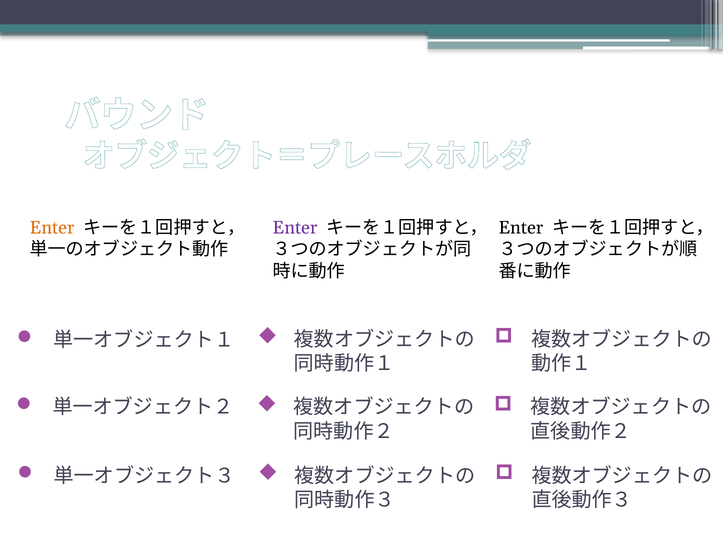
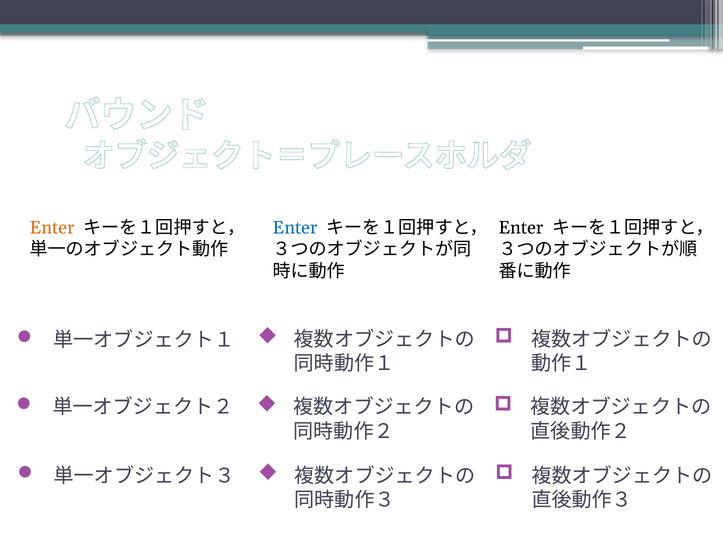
Enter at (295, 227) colour: purple -> blue
